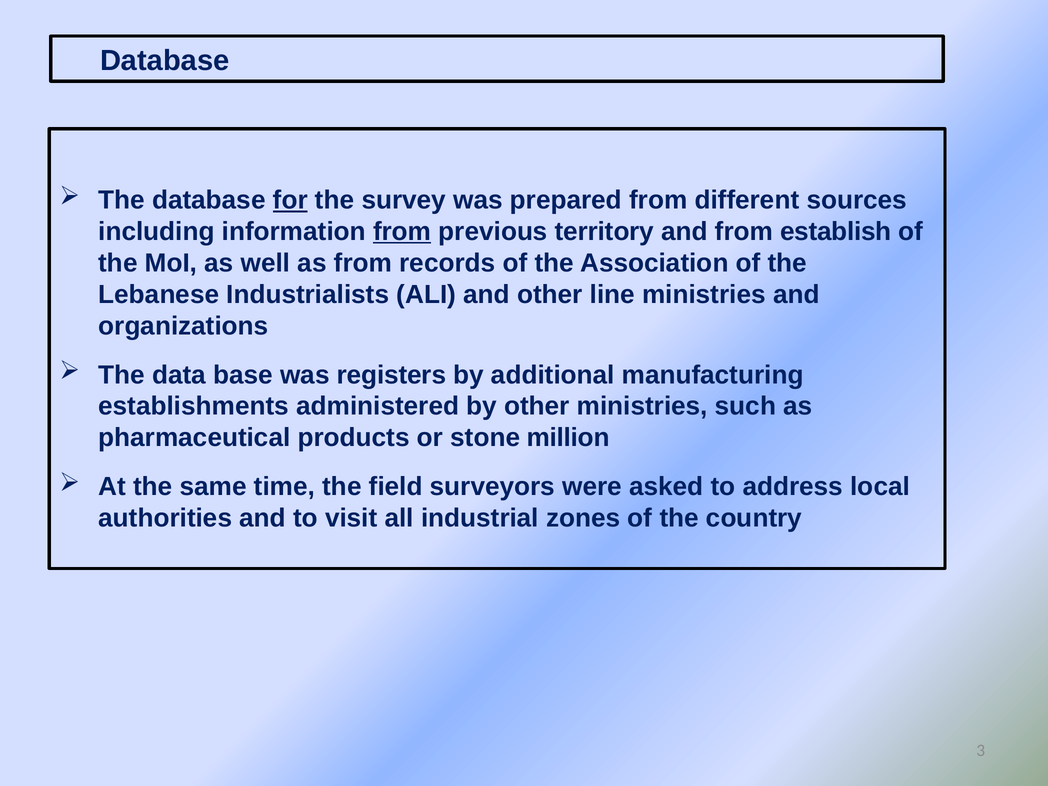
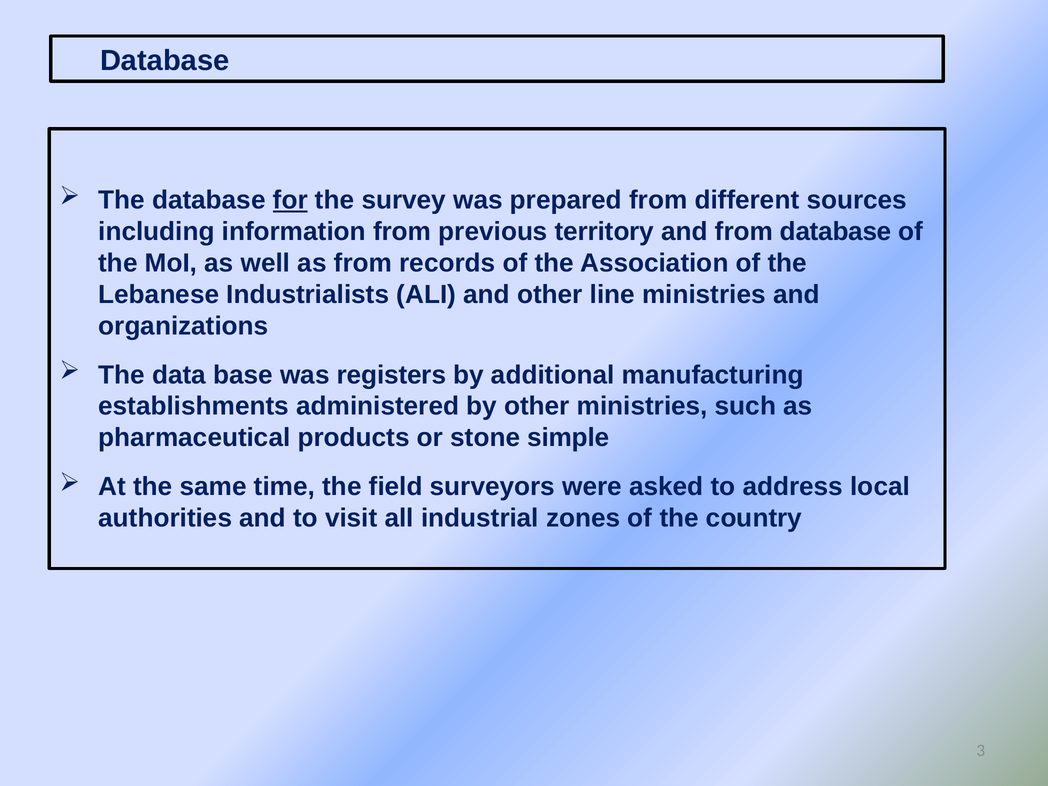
from at (402, 232) underline: present -> none
from establish: establish -> database
million: million -> simple
